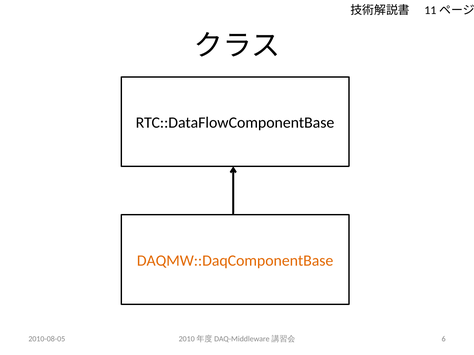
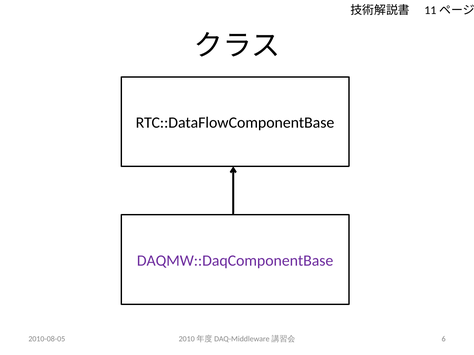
DAQMW::DaqComponentBase colour: orange -> purple
